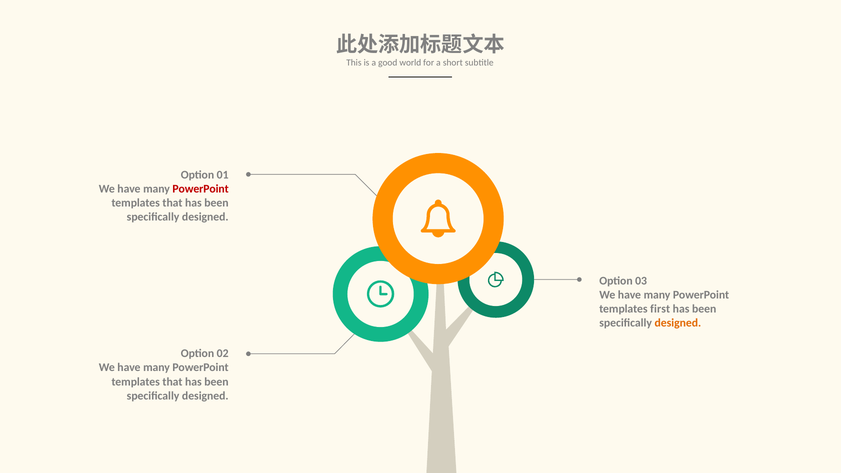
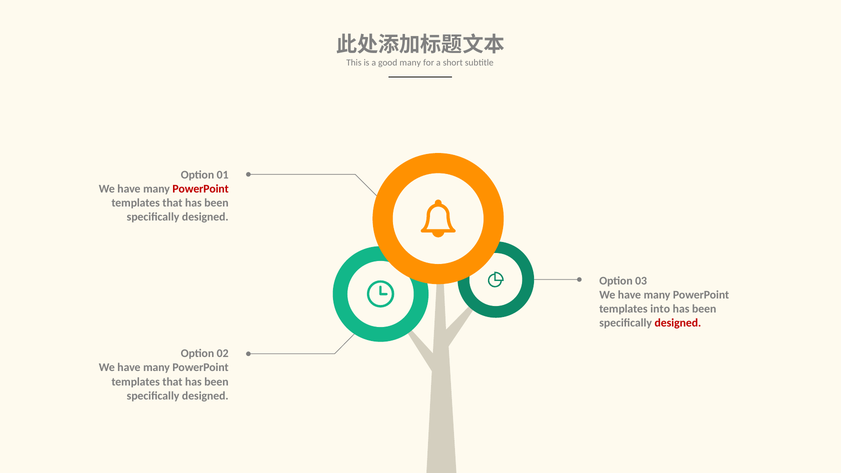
good world: world -> many
first: first -> into
designed at (678, 323) colour: orange -> red
